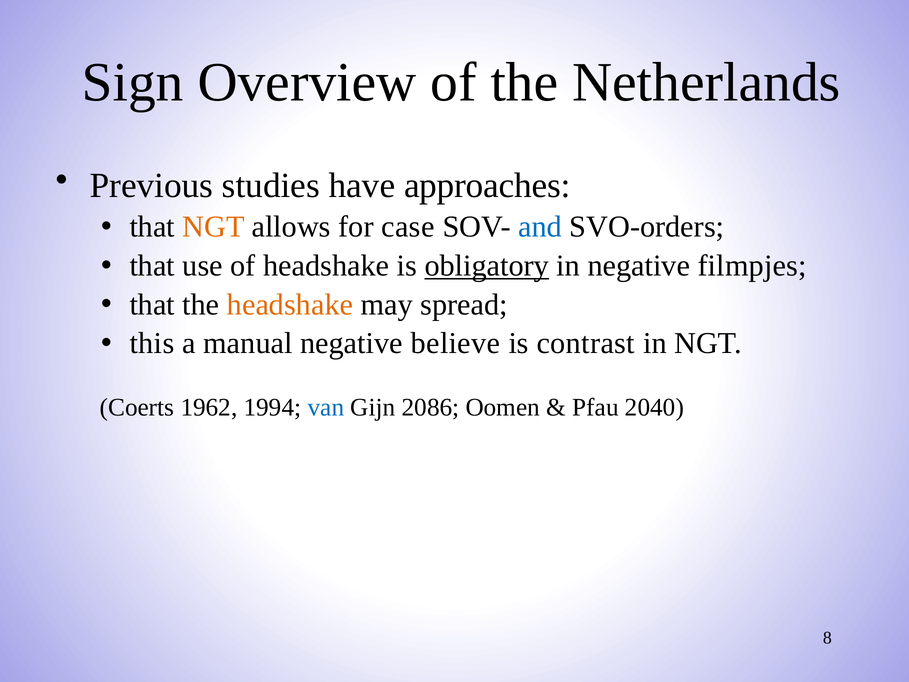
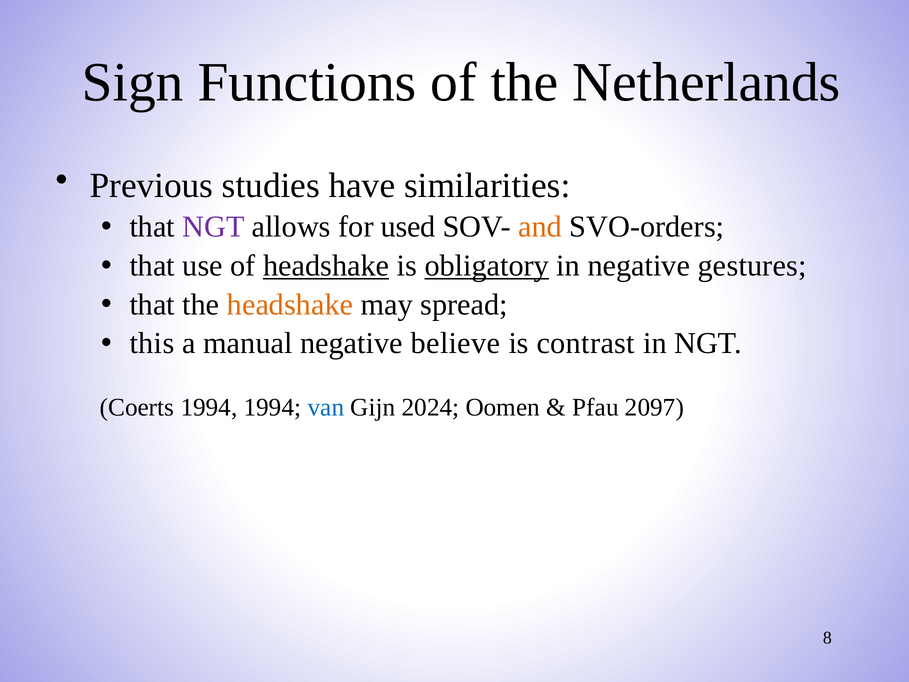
Overview: Overview -> Functions
approaches: approaches -> similarities
NGT at (213, 227) colour: orange -> purple
case: case -> used
and colour: blue -> orange
headshake at (326, 266) underline: none -> present
filmpjes: filmpjes -> gestures
Coerts 1962: 1962 -> 1994
2086: 2086 -> 2024
2040: 2040 -> 2097
